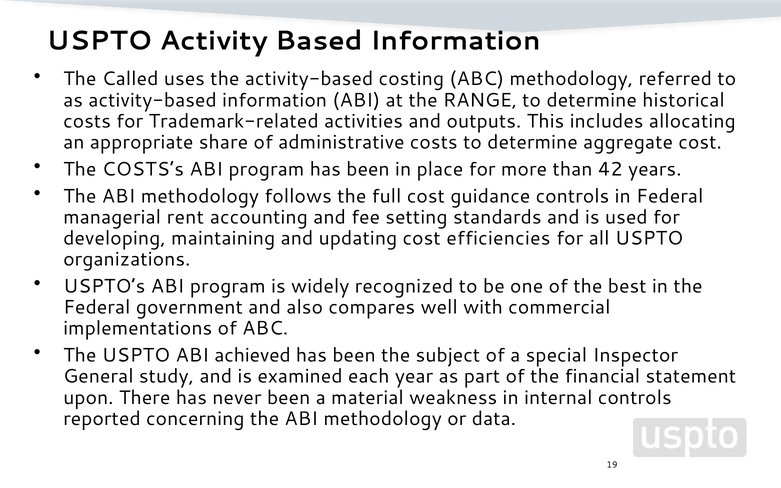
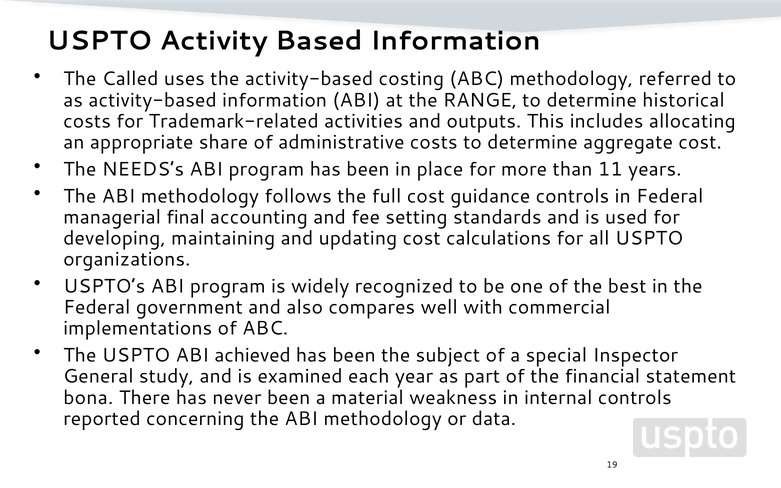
COSTS’s: COSTS’s -> NEEDS’s
42: 42 -> 11
rent: rent -> final
efficiencies: efficiencies -> calculations
upon: upon -> bona
